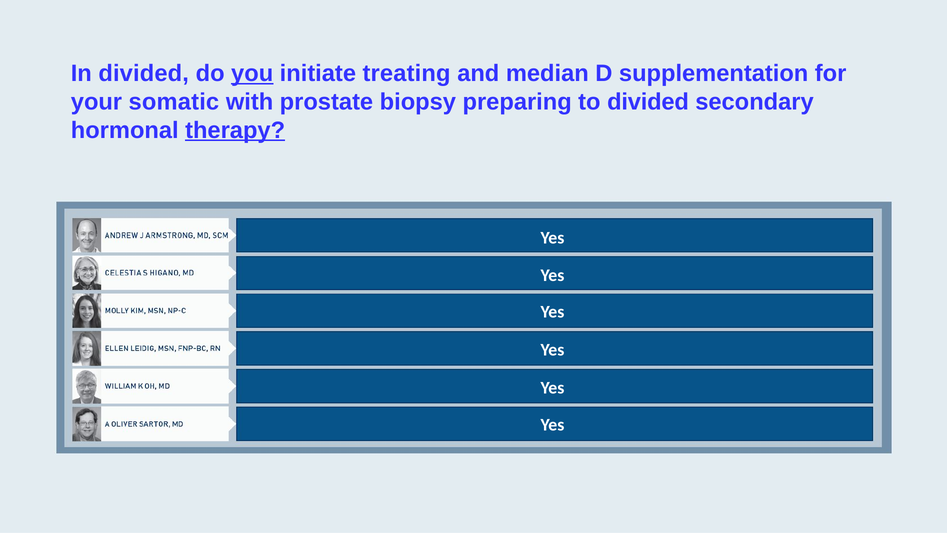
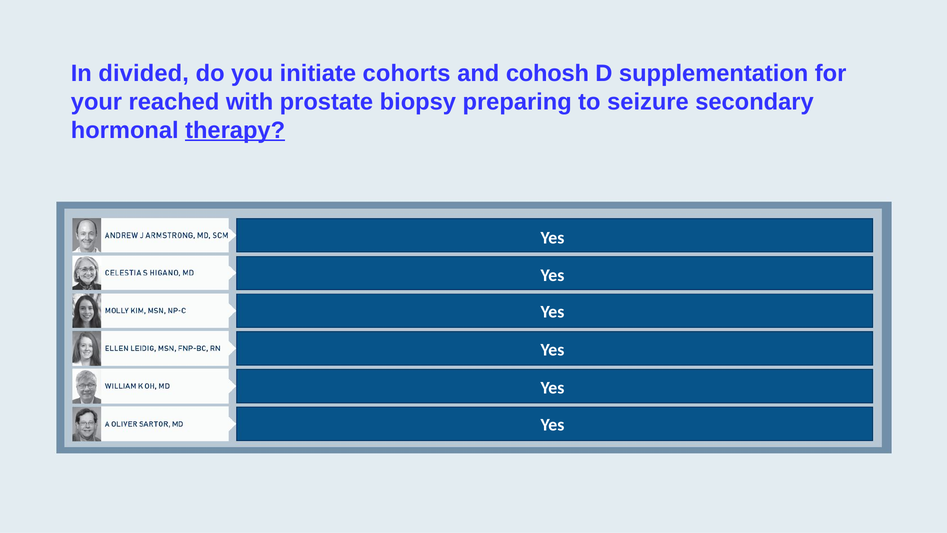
you underline: present -> none
treating: treating -> cohorts
median: median -> cohosh
somatic: somatic -> reached
to divided: divided -> seizure
